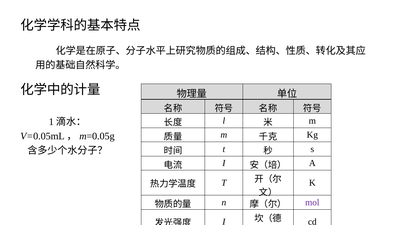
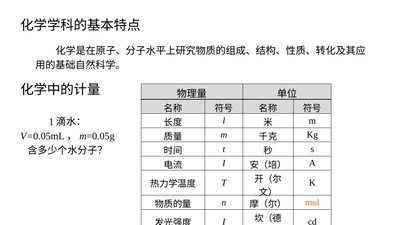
mol colour: purple -> orange
